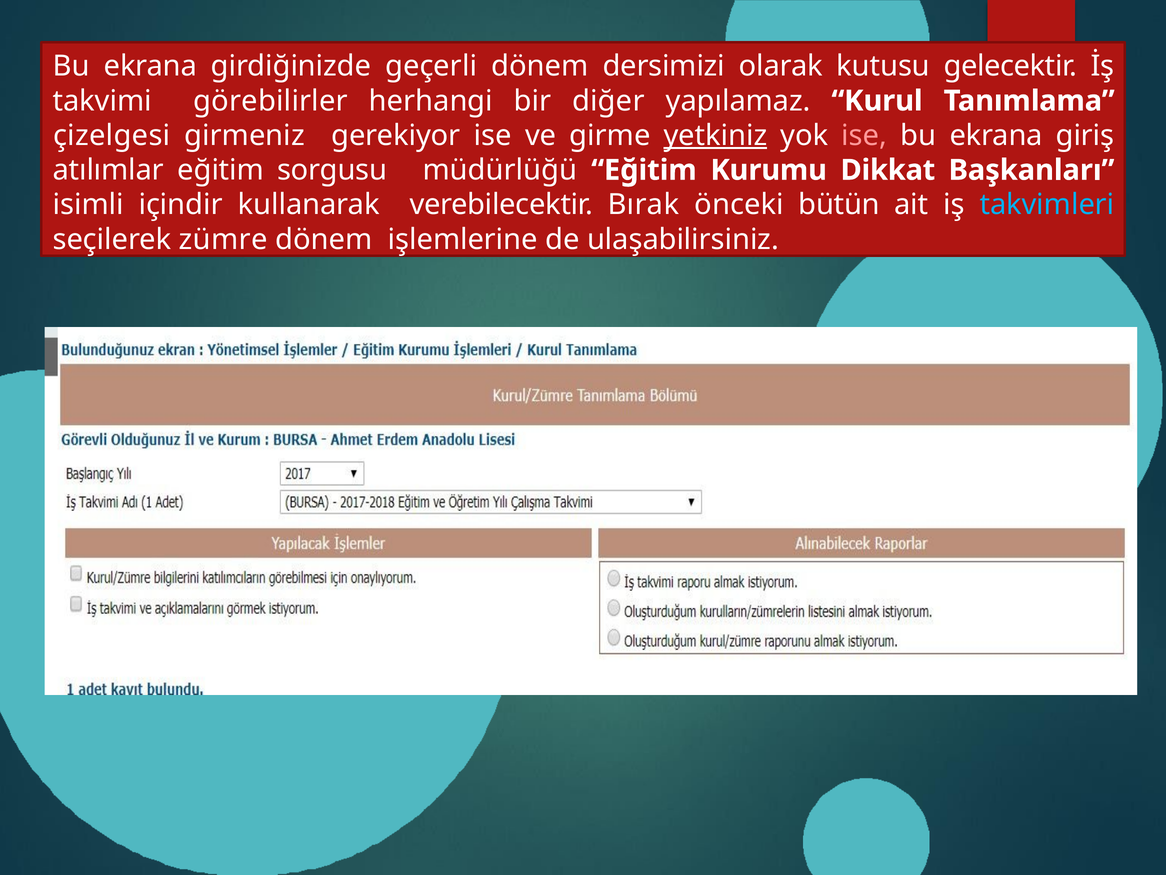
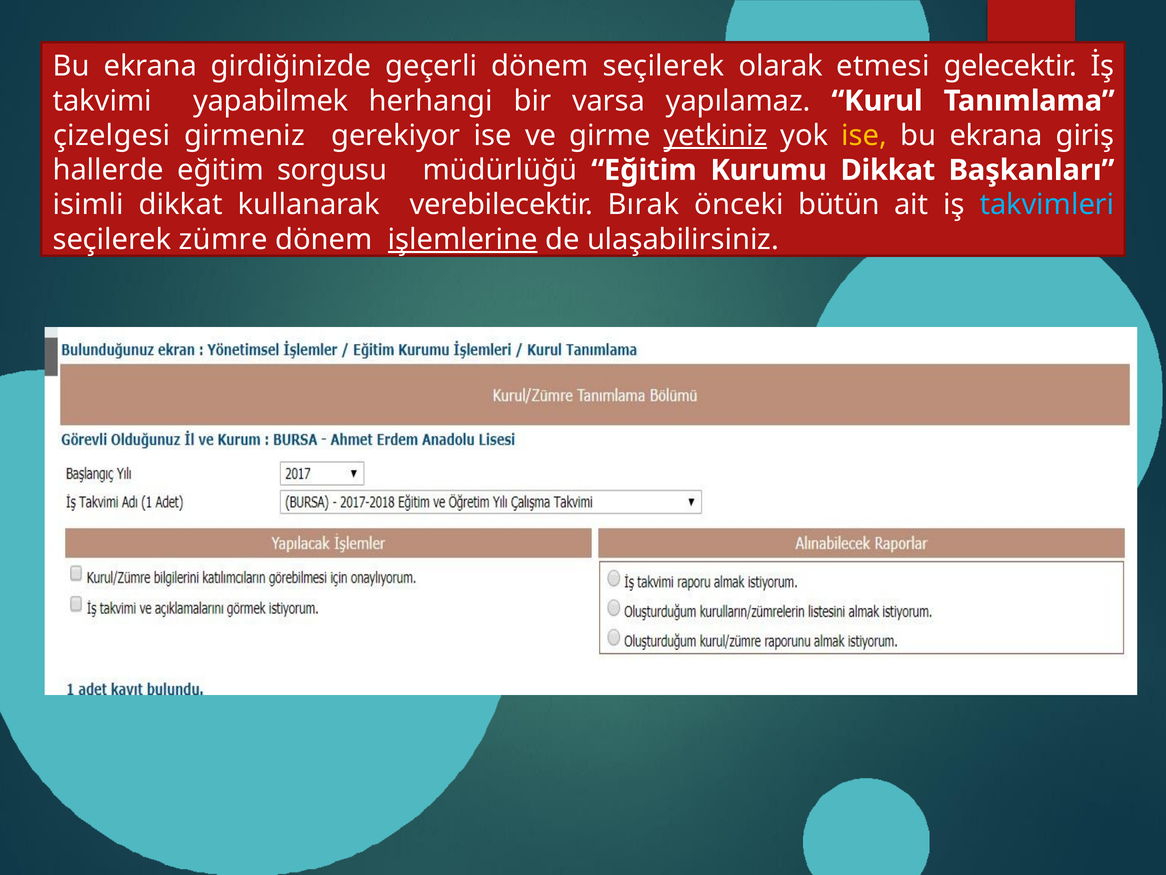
dönem dersimizi: dersimizi -> seçilerek
kutusu: kutusu -> etmesi
görebilirler: görebilirler -> yapabilmek
diğer: diğer -> varsa
ise at (864, 135) colour: pink -> yellow
atılımlar: atılımlar -> hallerde
isimli içindir: içindir -> dikkat
işlemlerine underline: none -> present
